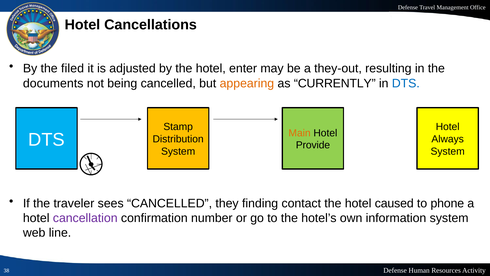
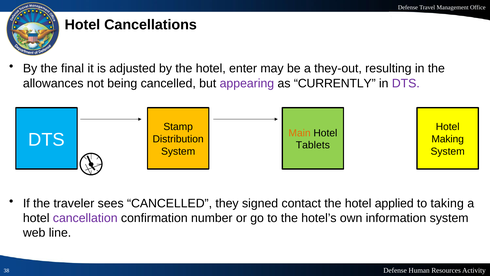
filed: filed -> final
documents: documents -> allowances
appearing colour: orange -> purple
DTS at (406, 83) colour: blue -> purple
Always: Always -> Making
Provide: Provide -> Tablets
finding: finding -> signed
caused: caused -> applied
phone: phone -> taking
